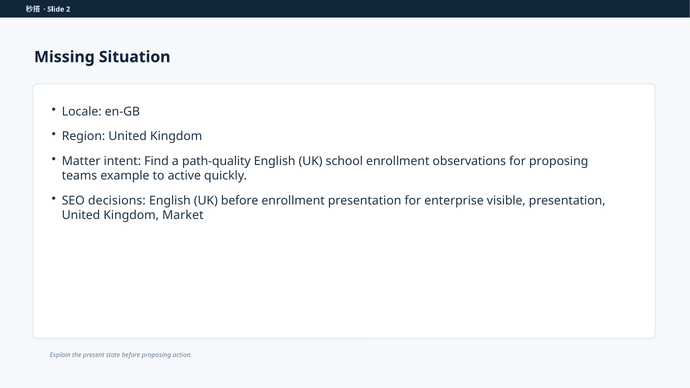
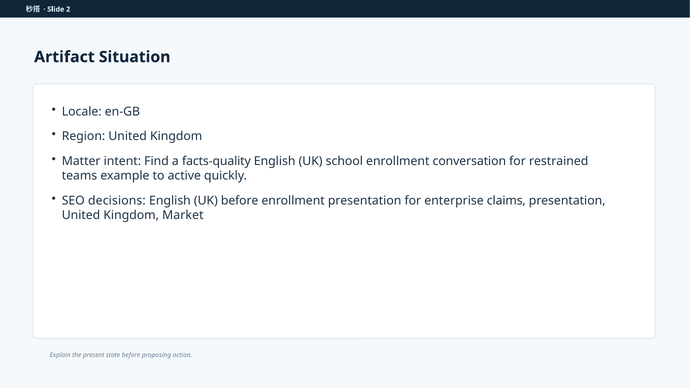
Missing: Missing -> Artifact
path-quality: path-quality -> facts-quality
observations: observations -> conversation
for proposing: proposing -> restrained
visible: visible -> claims
